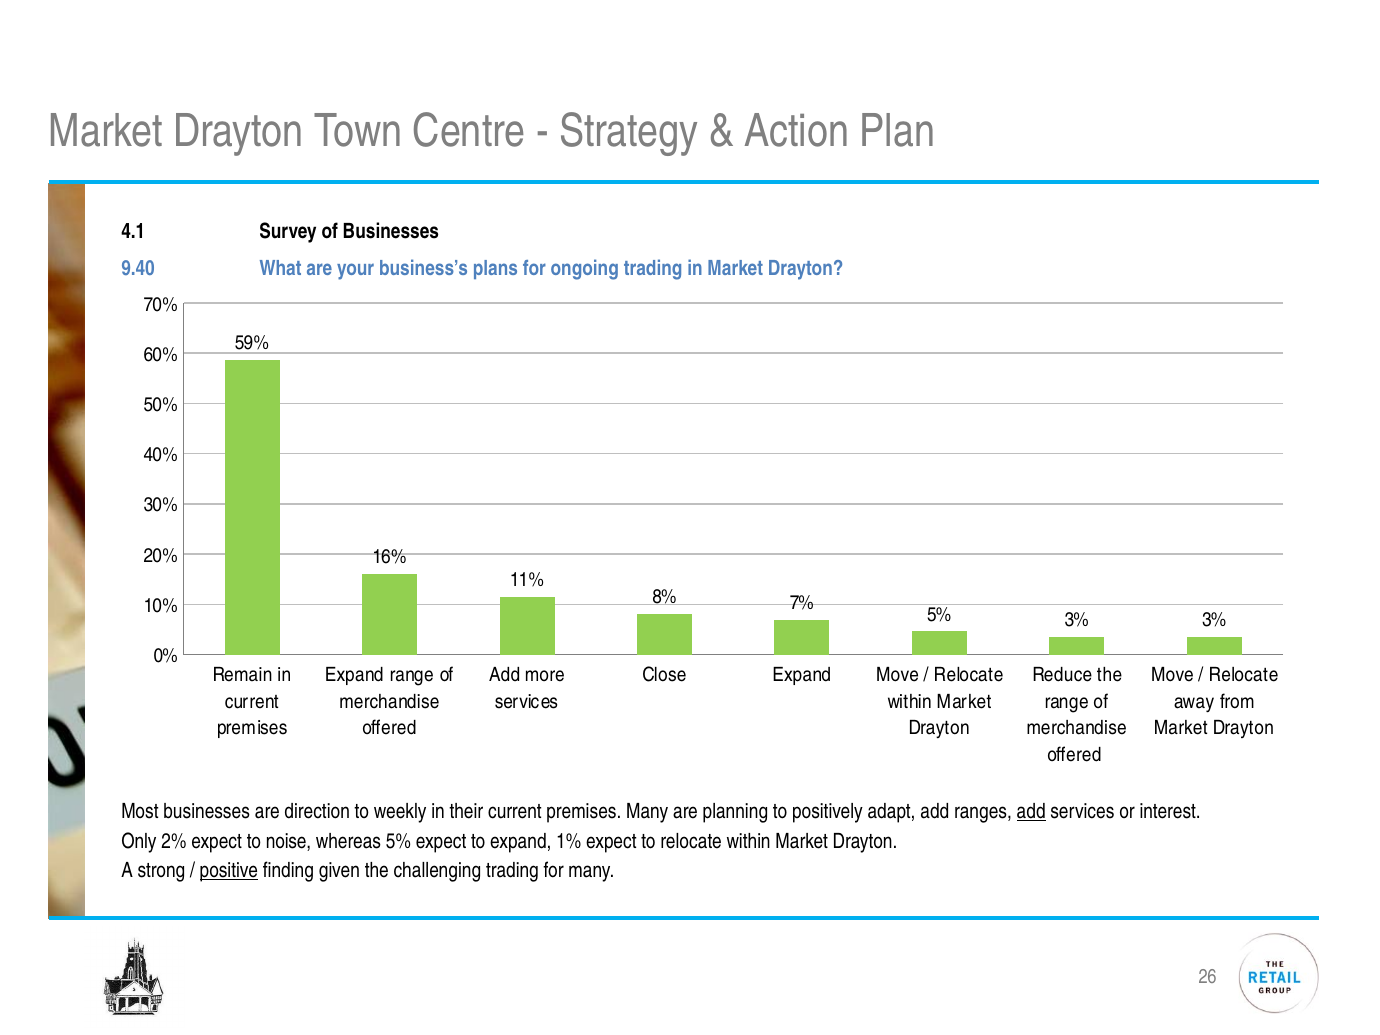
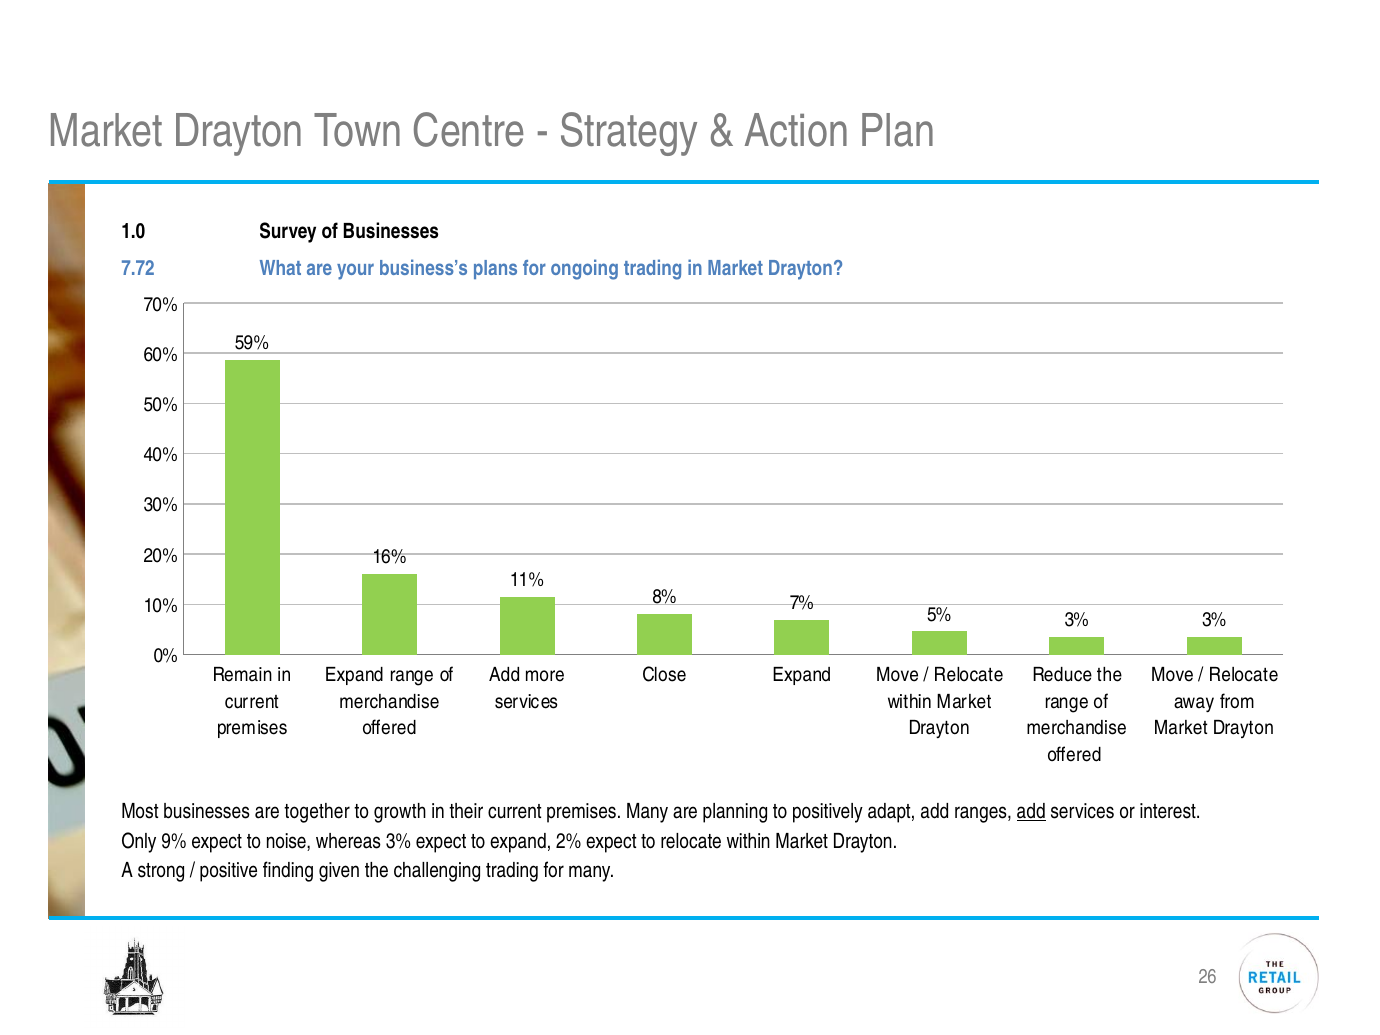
4.1: 4.1 -> 1.0
9.40: 9.40 -> 7.72
direction: direction -> together
weekly: weekly -> growth
2%: 2% -> 9%
whereas 5%: 5% -> 3%
1%: 1% -> 2%
positive underline: present -> none
